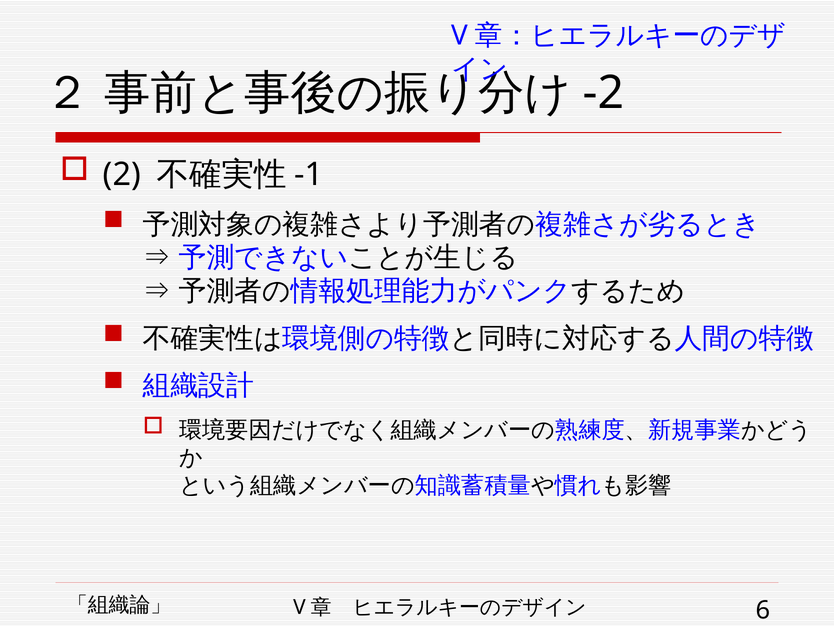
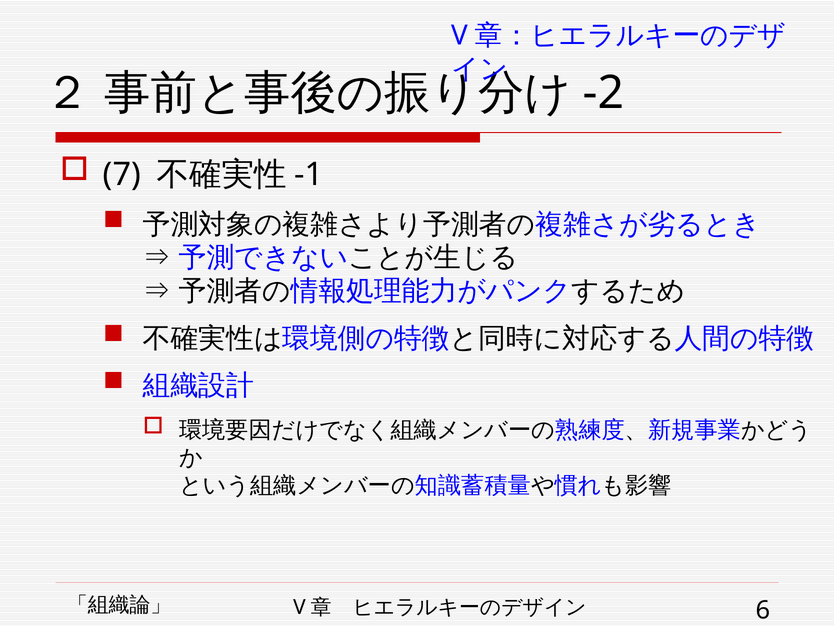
2: 2 -> 7
